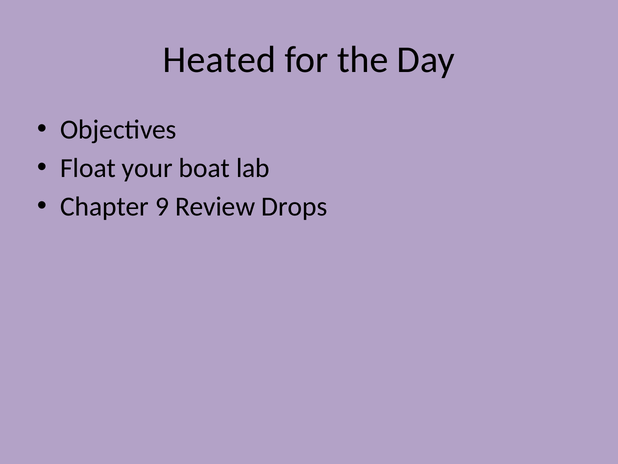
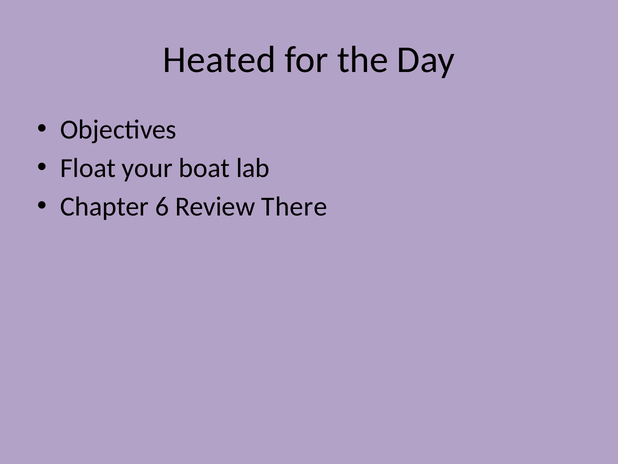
9: 9 -> 6
Drops: Drops -> There
